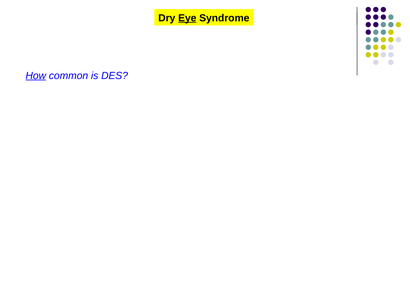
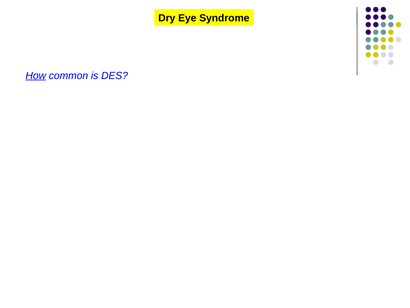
Eye underline: present -> none
